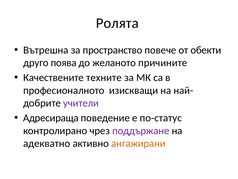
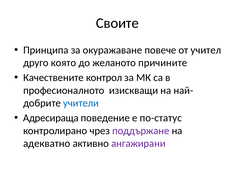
Ролята: Ролята -> Своите
Вътрешна: Вътрешна -> Принципа
пространство: пространство -> окуражаване
обекти: обекти -> учител
поява: поява -> която
техните: техните -> контрол
учители colour: purple -> blue
ангажирани colour: orange -> purple
